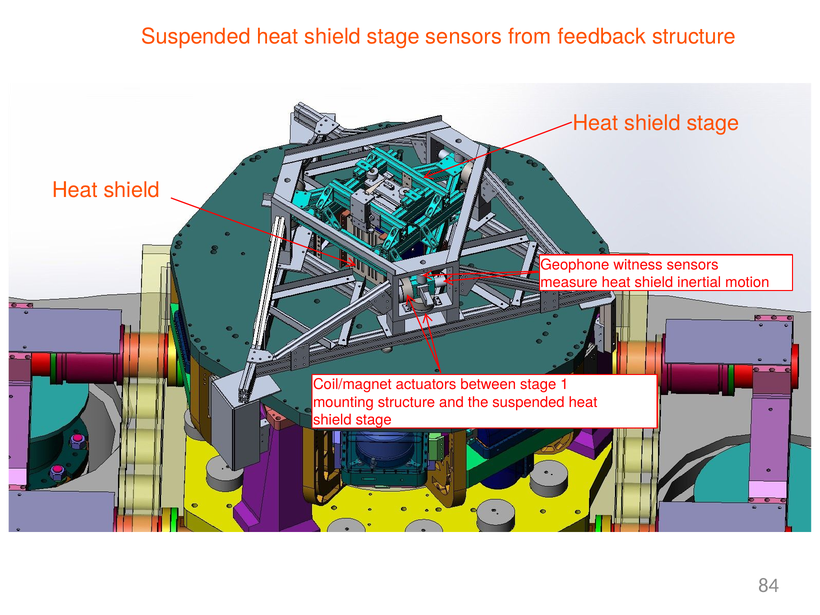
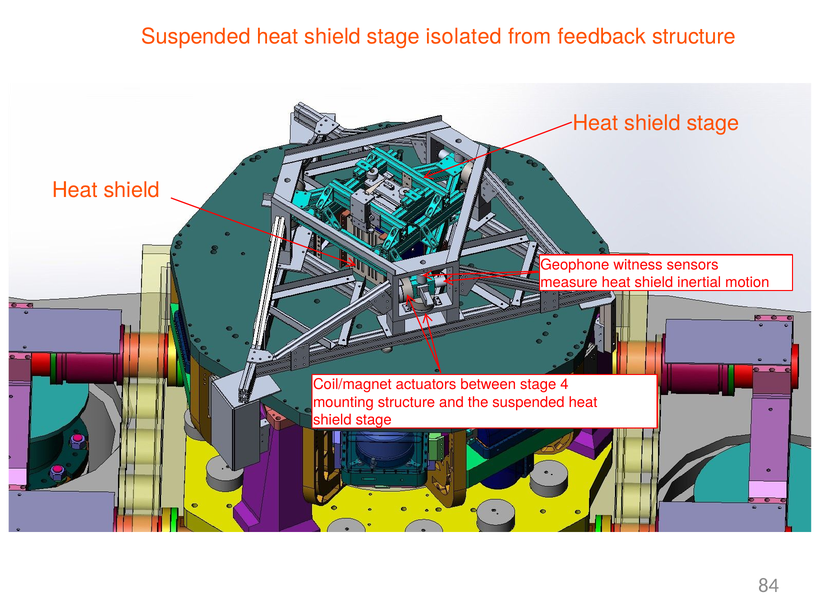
stage sensors: sensors -> isolated
1: 1 -> 4
